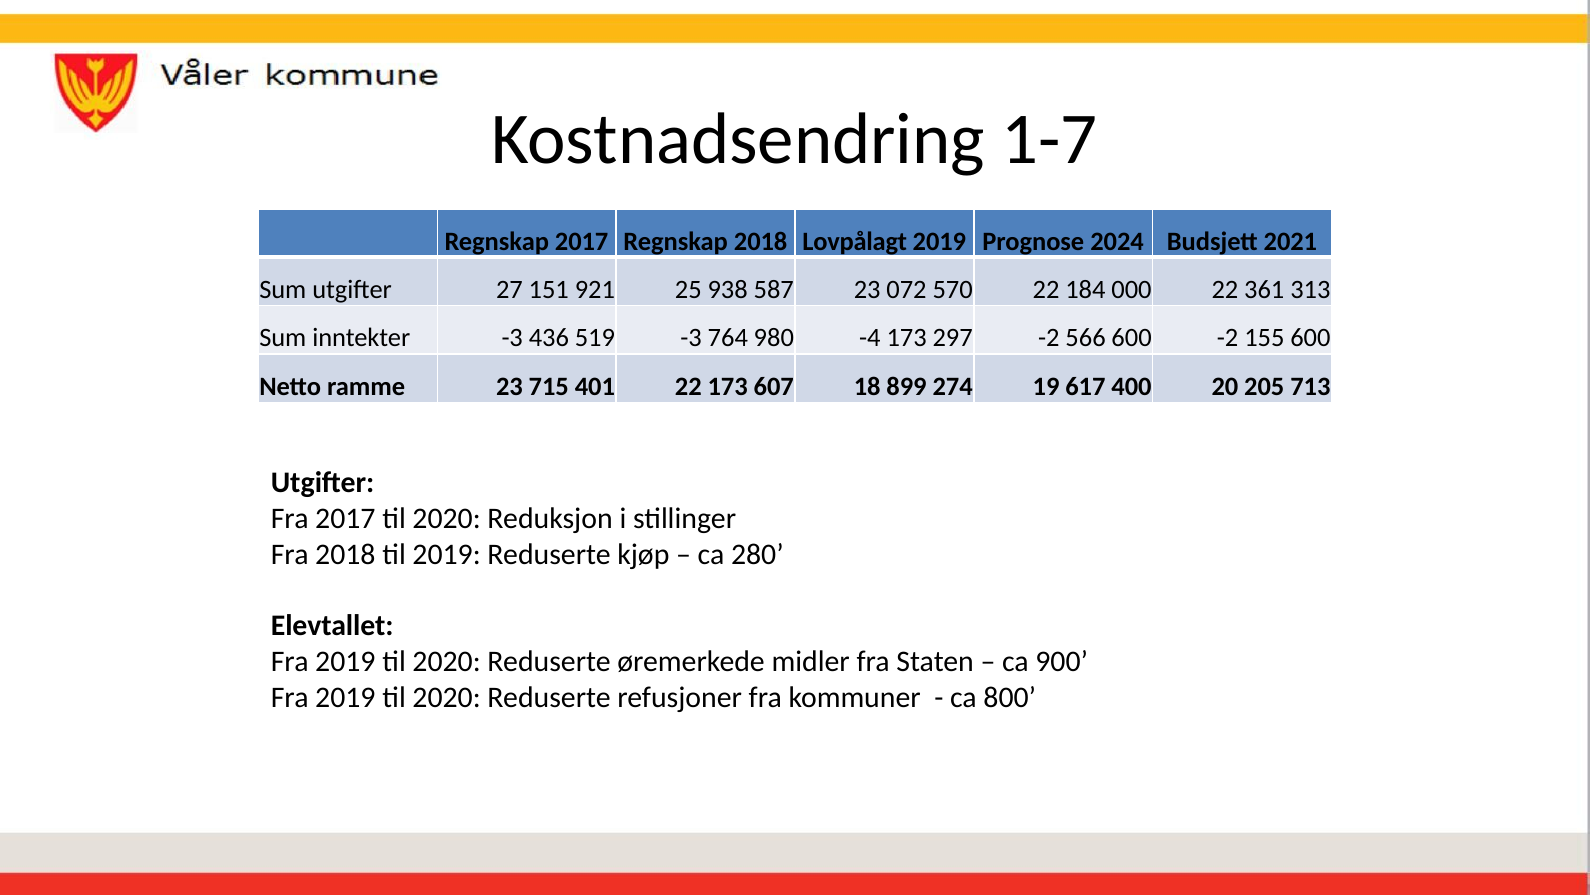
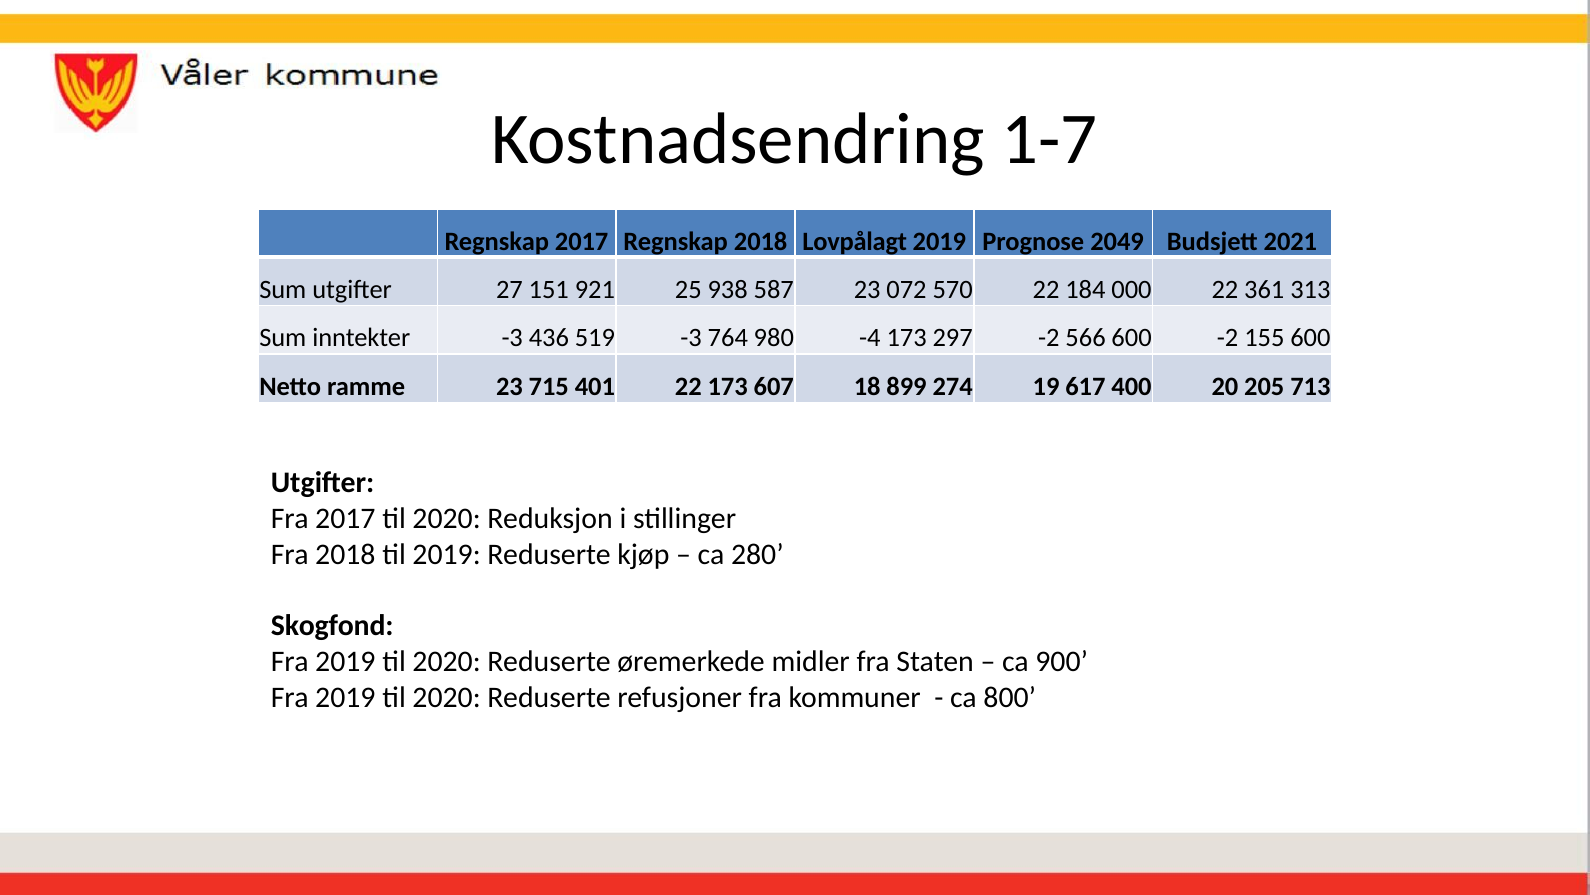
2024: 2024 -> 2049
Elevtallet: Elevtallet -> Skogfond
